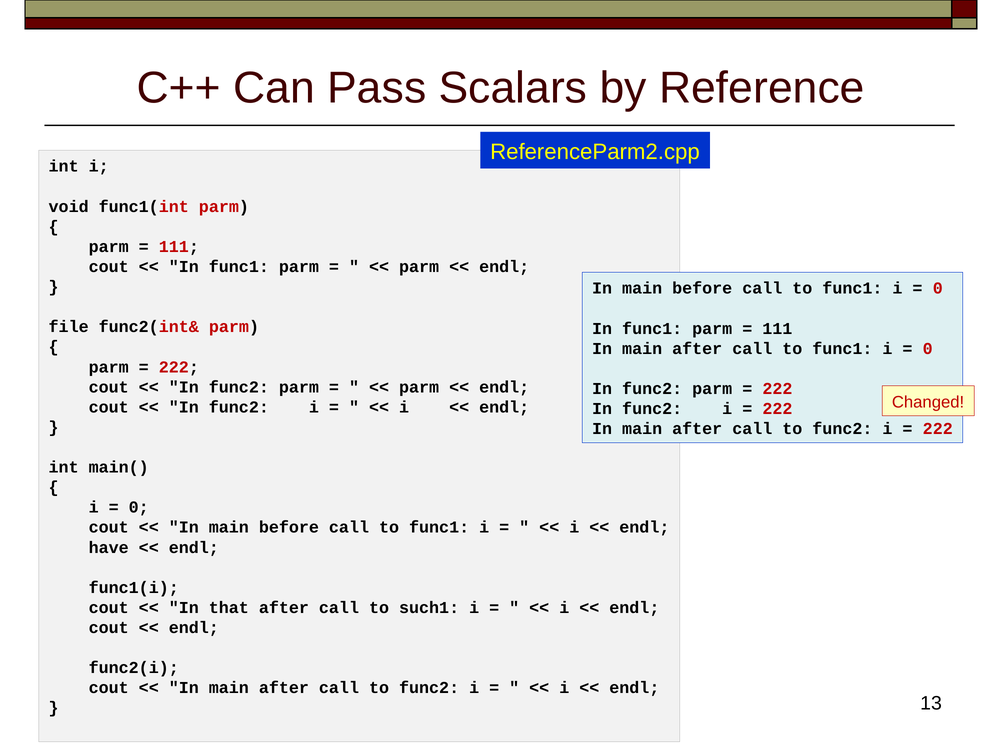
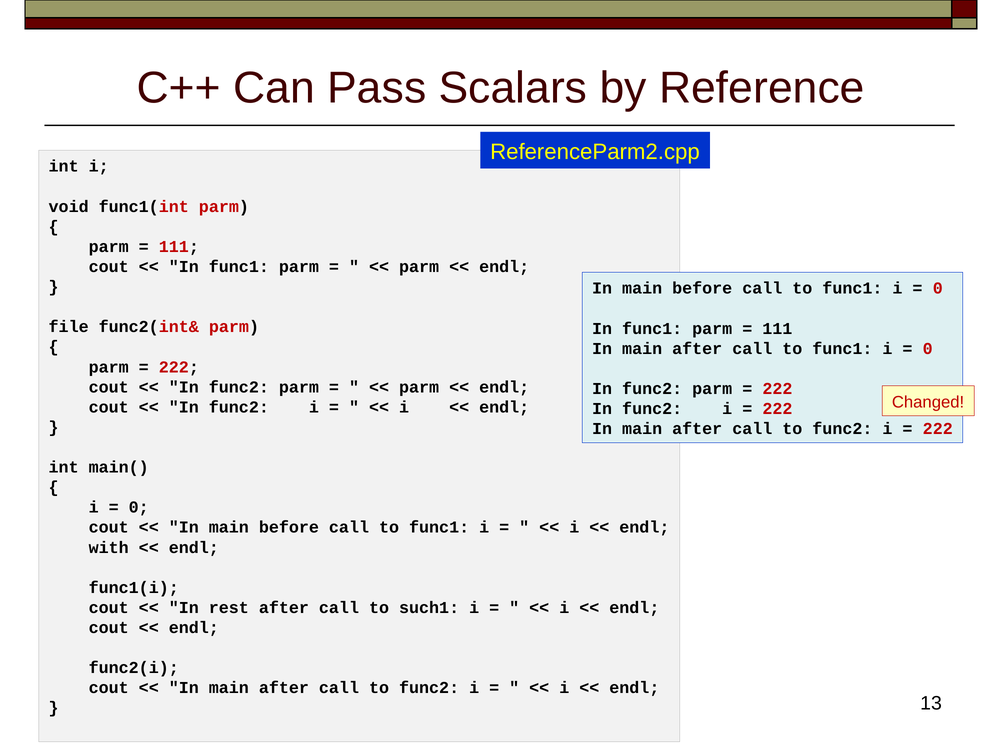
have: have -> with
that: that -> rest
